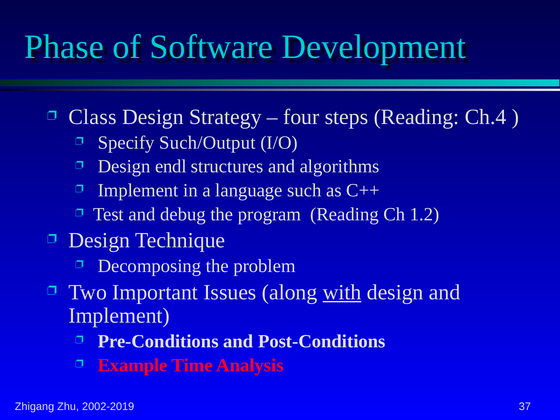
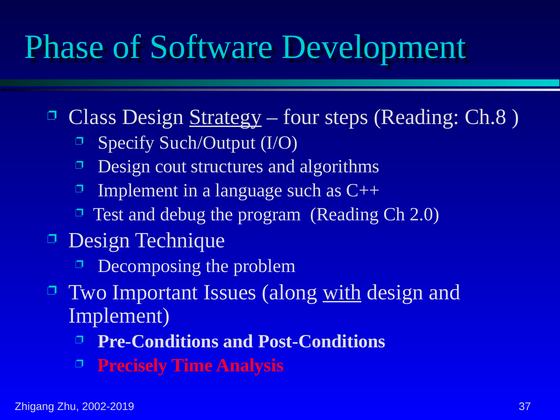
Strategy underline: none -> present
Ch.4: Ch.4 -> Ch.8
endl: endl -> cout
1.2: 1.2 -> 2.0
Example: Example -> Precisely
